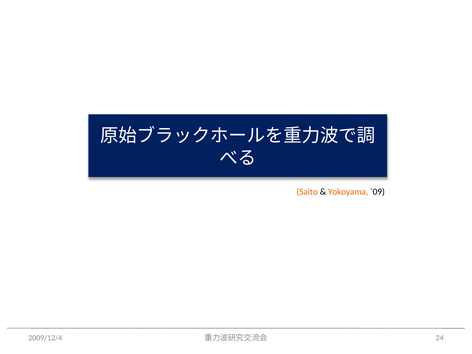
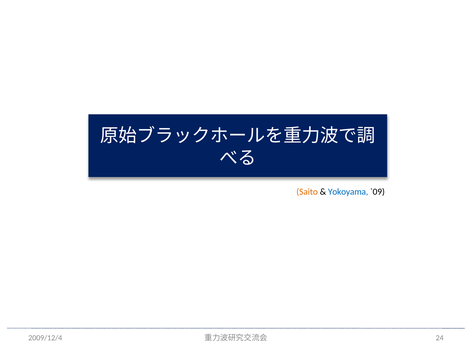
Yokoyama colour: orange -> blue
